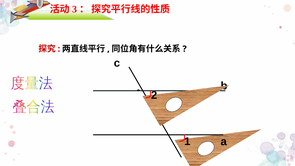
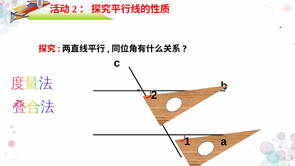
3 at (74, 9): 3 -> 2
